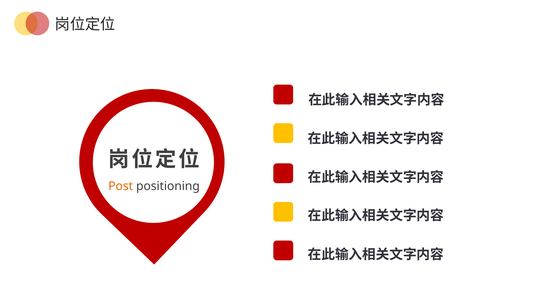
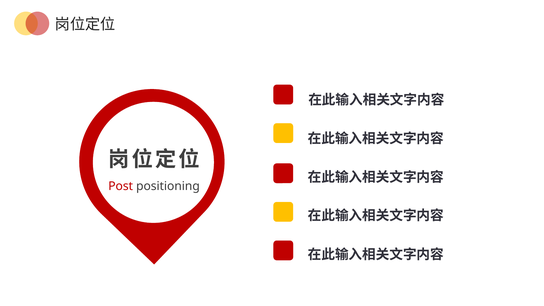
Post colour: orange -> red
